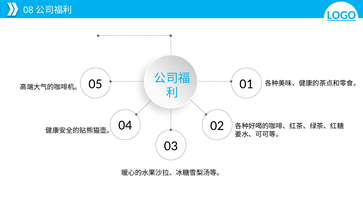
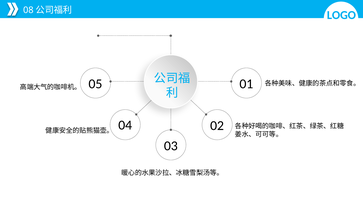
LOGO underline: present -> none
